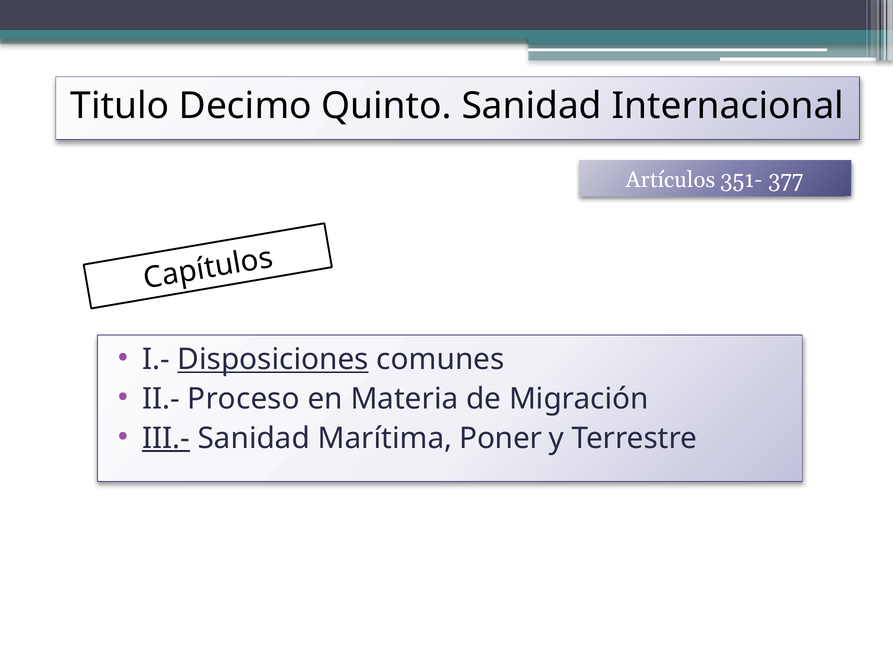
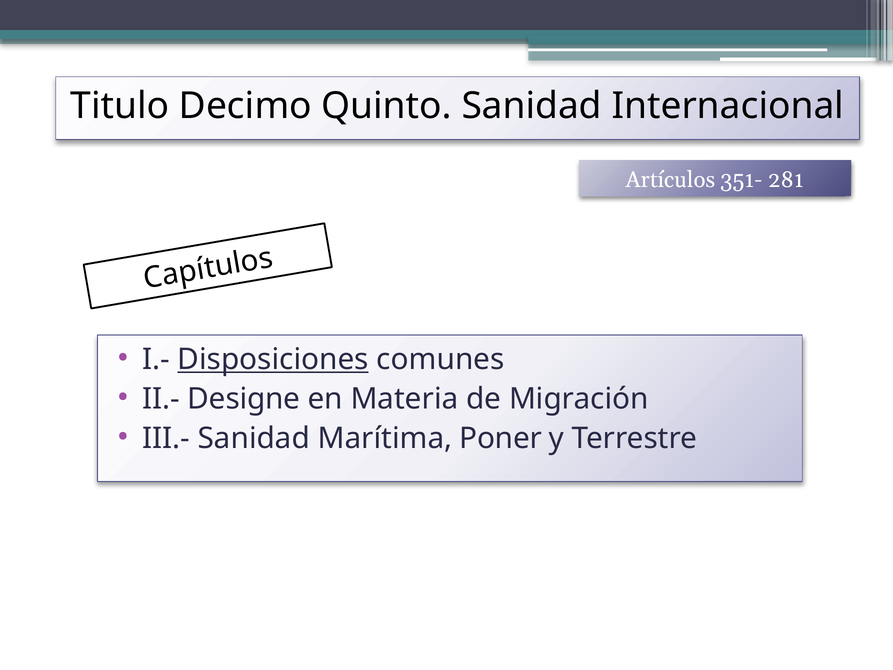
377: 377 -> 281
Proceso: Proceso -> Designe
III.- underline: present -> none
